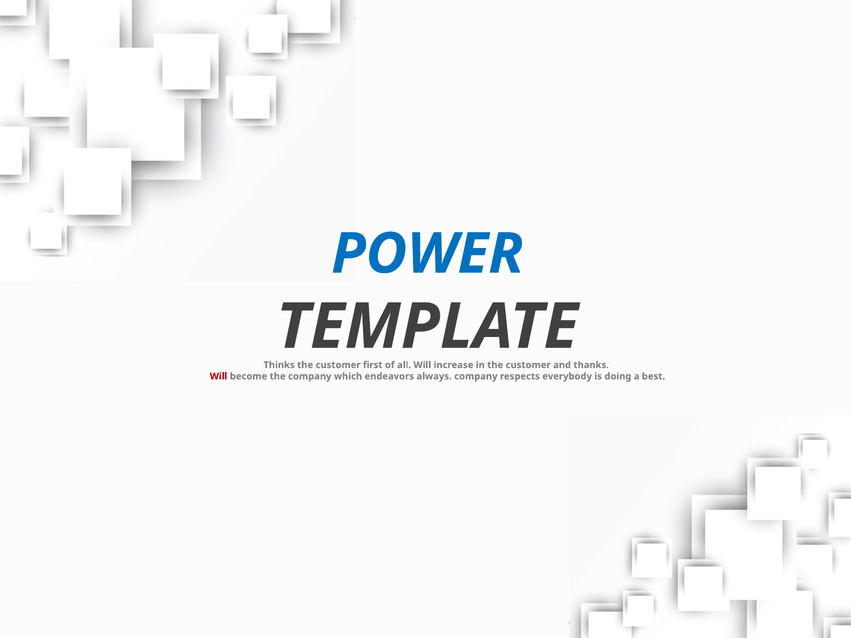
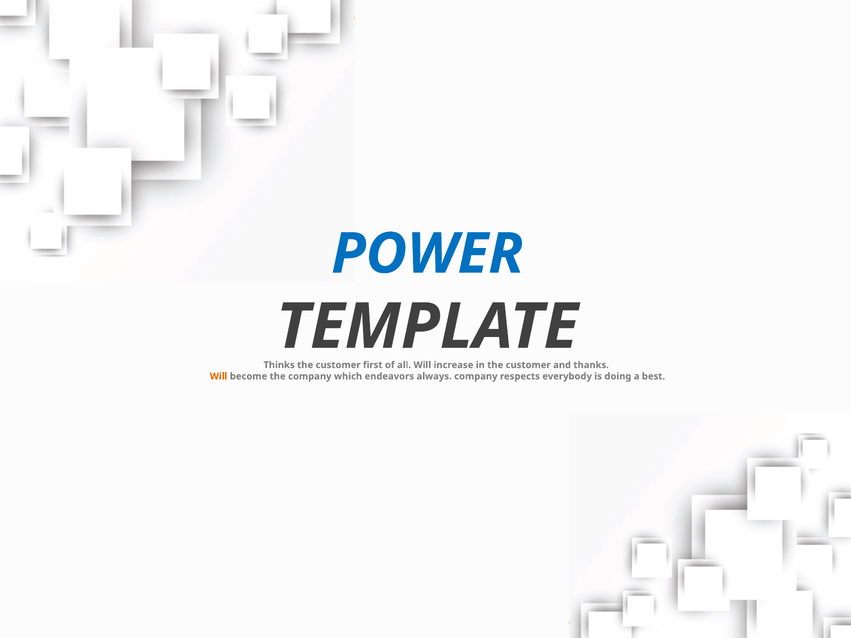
Will at (219, 376) colour: red -> orange
